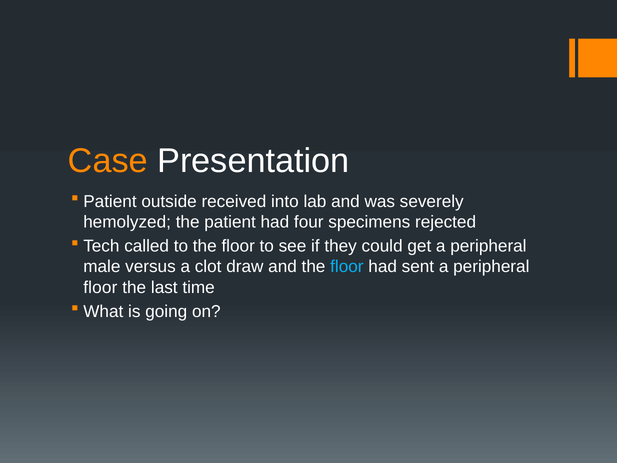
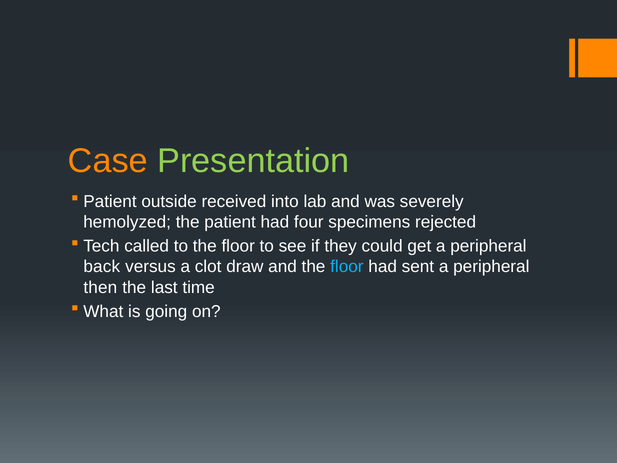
Presentation colour: white -> light green
male: male -> back
floor at (100, 287): floor -> then
